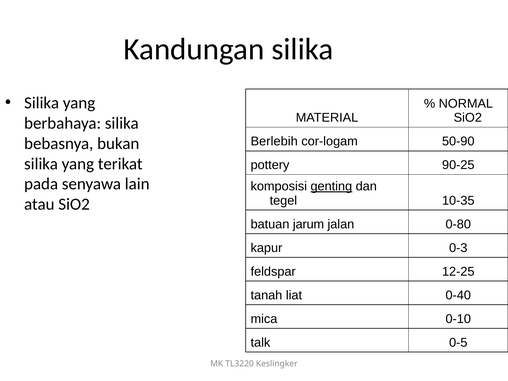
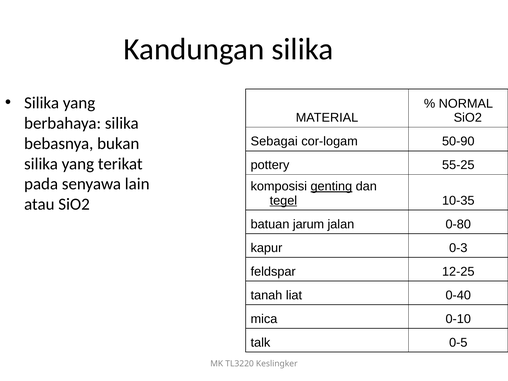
Berlebih: Berlebih -> Sebagai
90-25: 90-25 -> 55-25
tegel underline: none -> present
